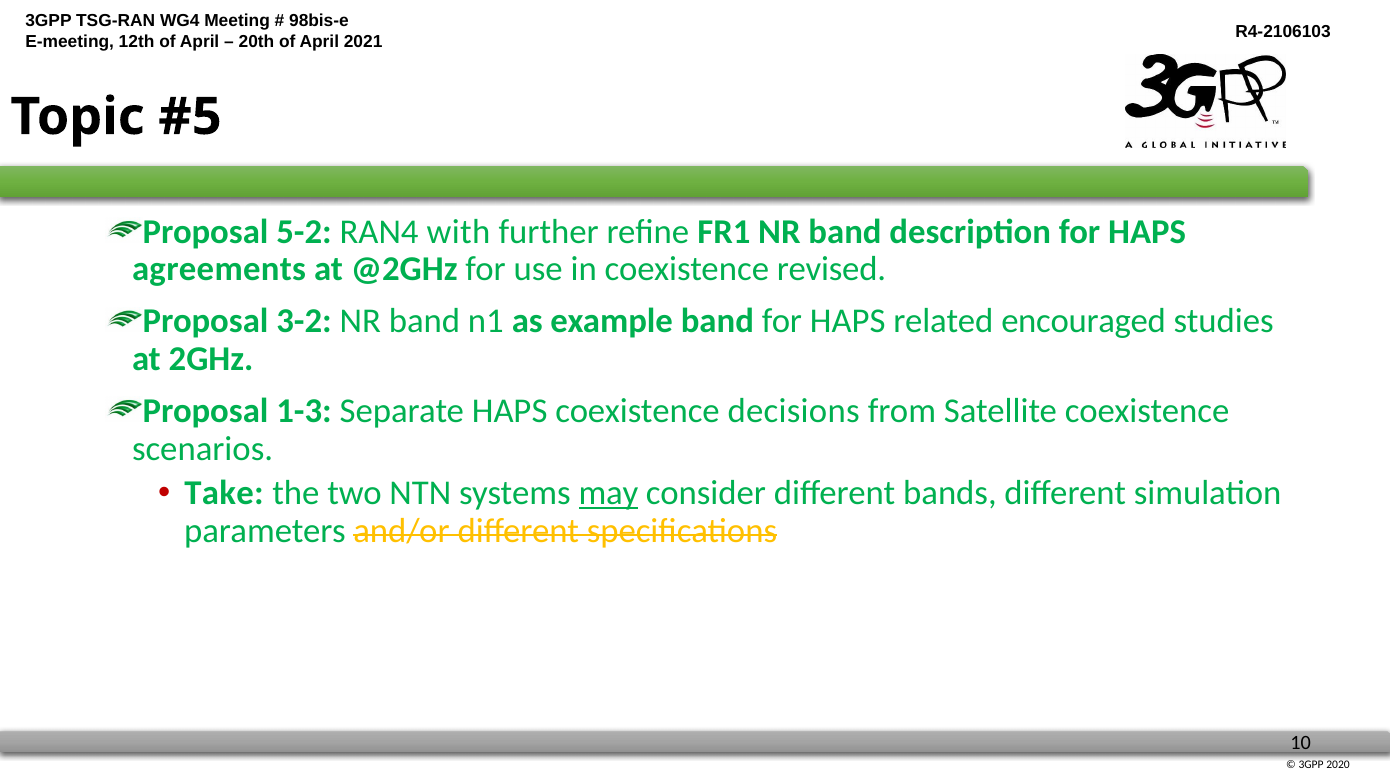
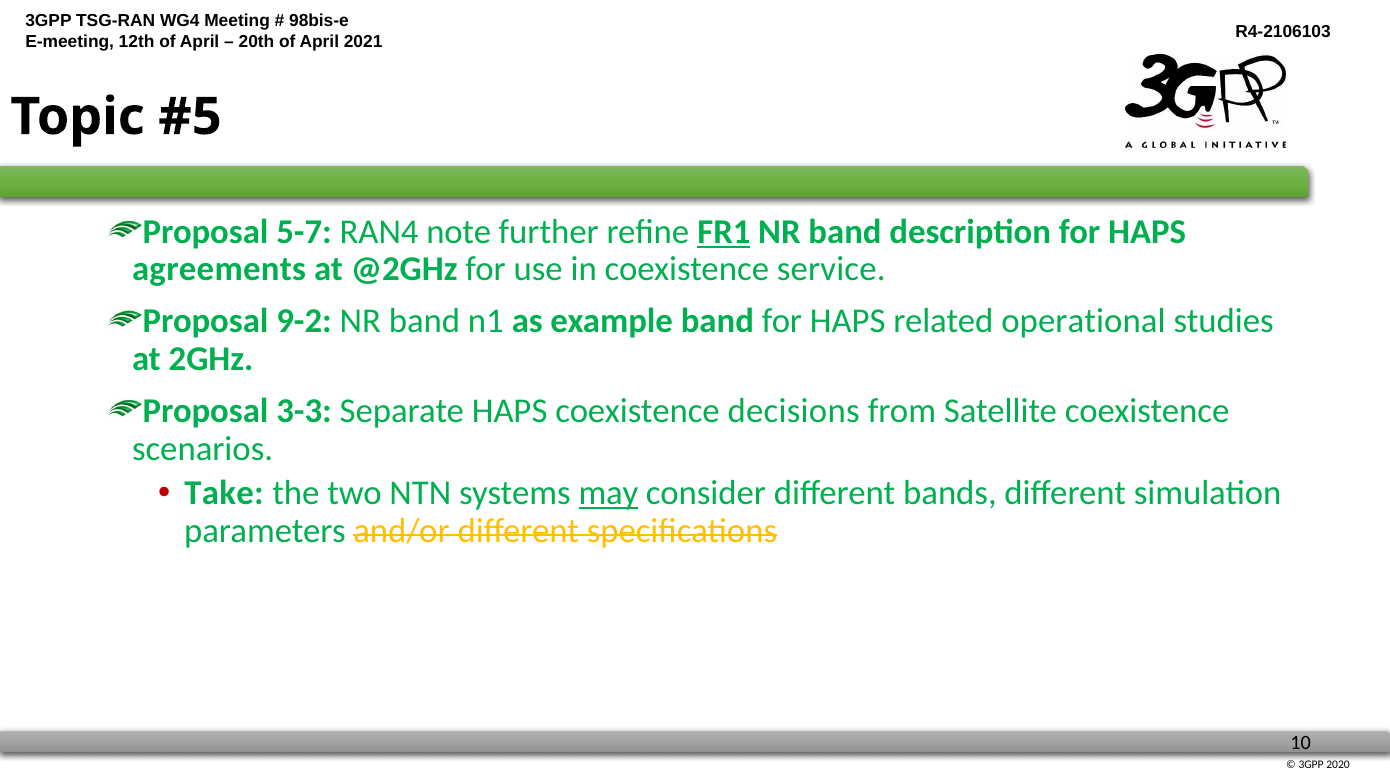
5-2: 5-2 -> 5-7
with: with -> note
FR1 underline: none -> present
revised: revised -> service
3-2: 3-2 -> 9-2
encouraged: encouraged -> operational
1-3: 1-3 -> 3-3
